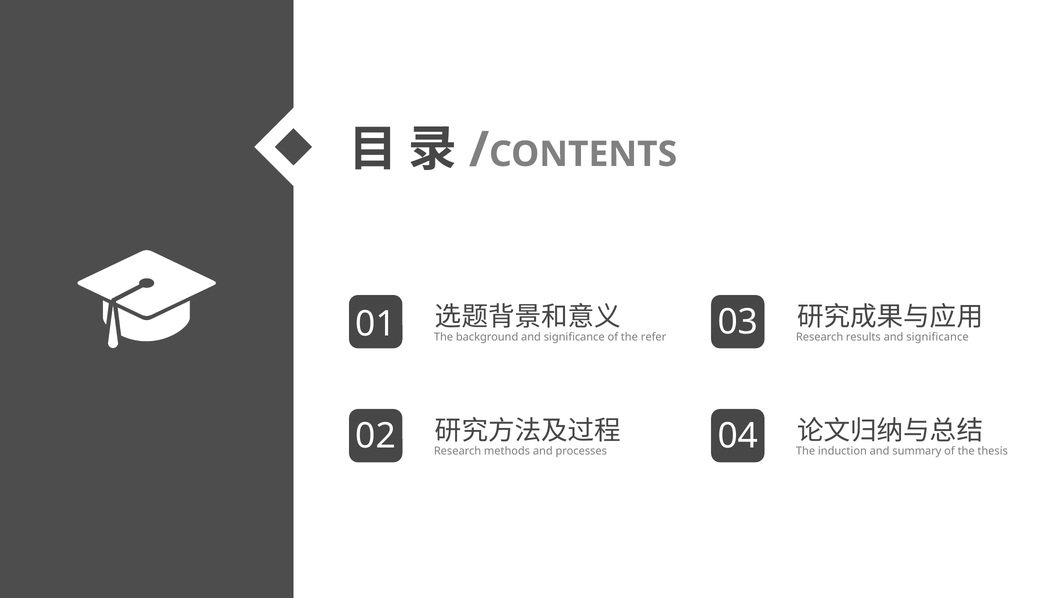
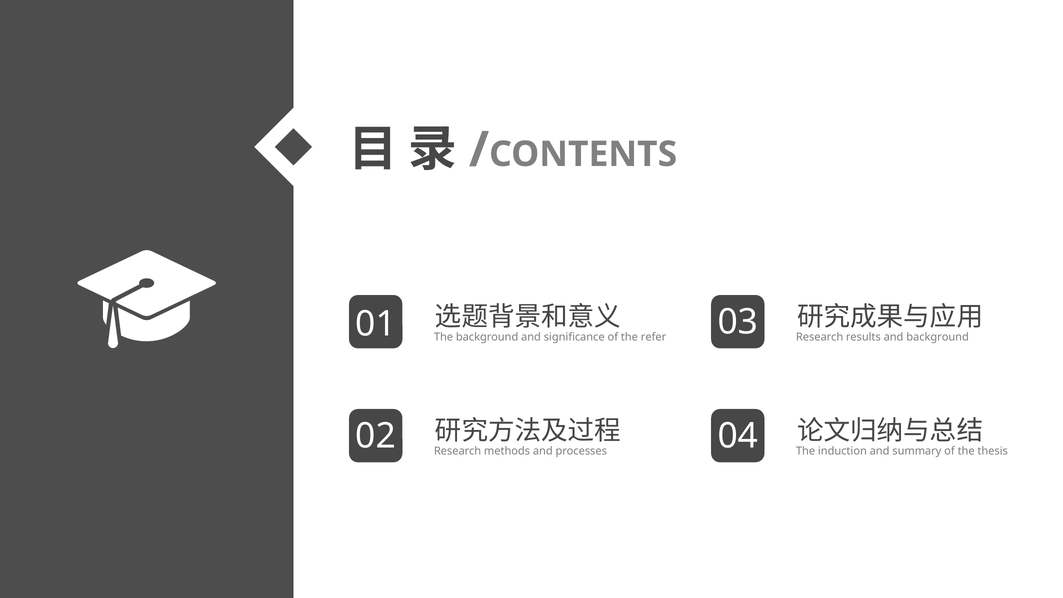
results and significance: significance -> background
